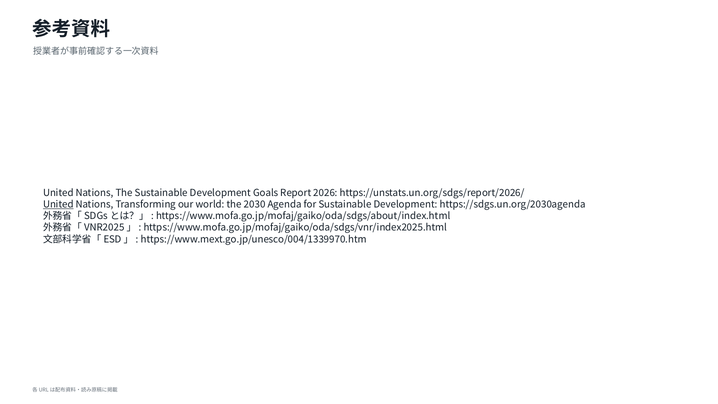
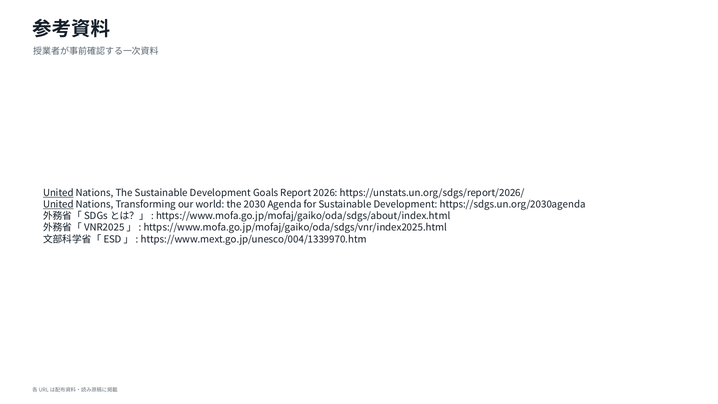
United at (58, 193) underline: none -> present
